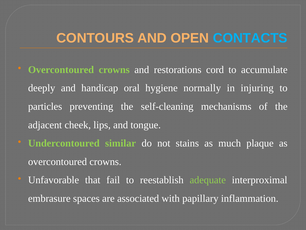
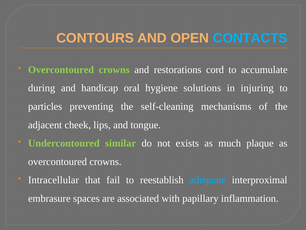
deeply: deeply -> during
normally: normally -> solutions
stains: stains -> exists
Unfavorable: Unfavorable -> Intracellular
adequate colour: light green -> light blue
